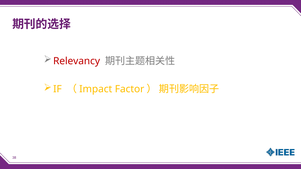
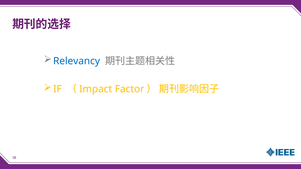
Relevancy colour: red -> blue
